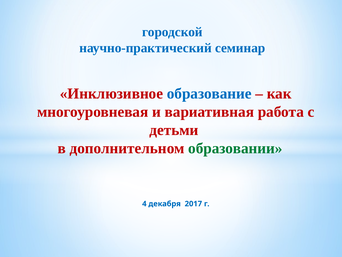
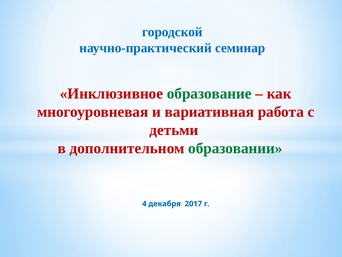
образование colour: blue -> green
